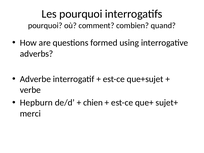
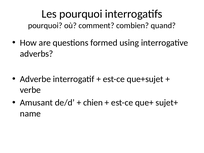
Hepburn: Hepburn -> Amusant
merci: merci -> name
